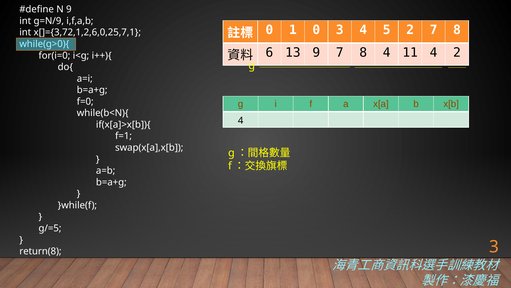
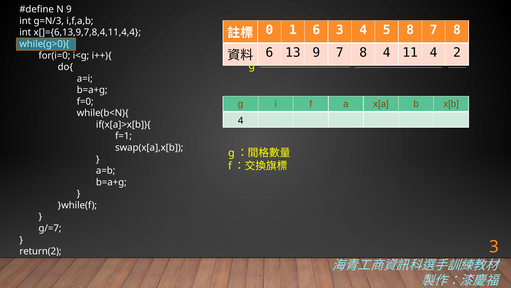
g=N/9: g=N/9 -> g=N/3
1 0: 0 -> 6
5 2: 2 -> 8
x[]={3,72,1,2,6,0,25,7,1: x[]={3,72,1,2,6,0,25,7,1 -> x[]={6,13,9,7,8,4,11,4,4
g/=5: g/=5 -> g/=7
return(8: return(8 -> return(2
